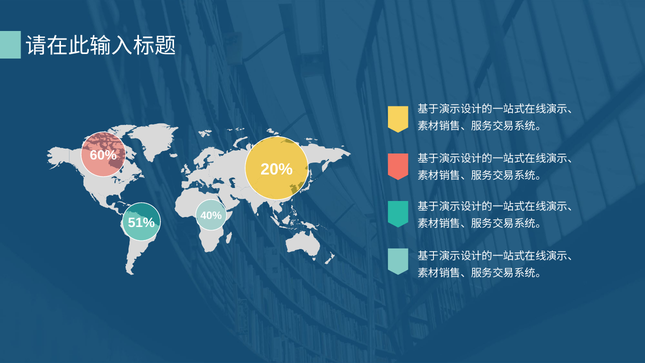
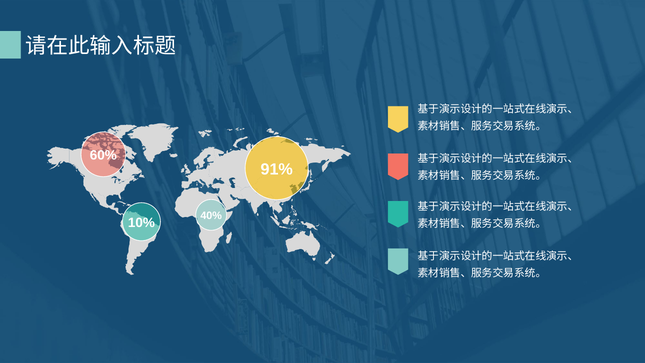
20%: 20% -> 91%
51%: 51% -> 10%
